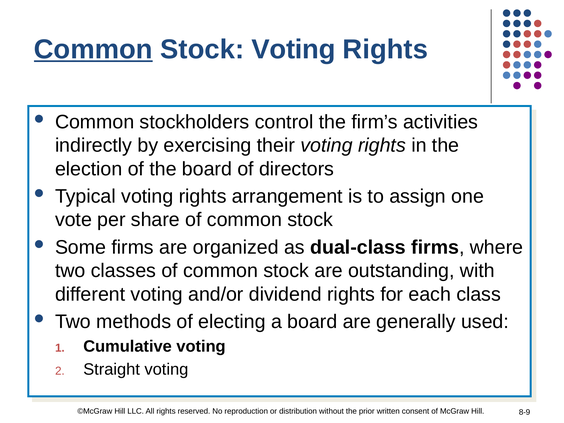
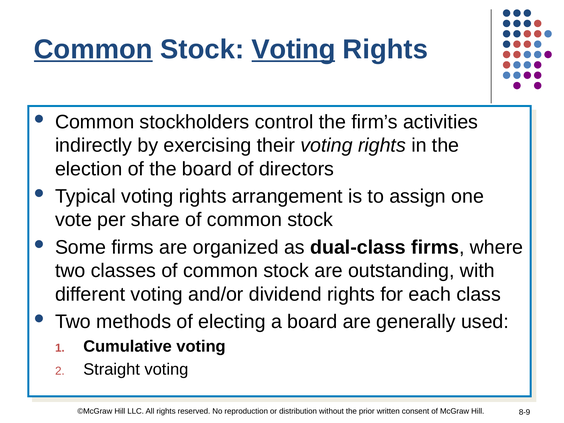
Voting at (294, 49) underline: none -> present
